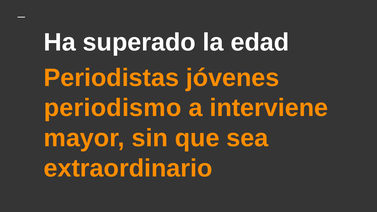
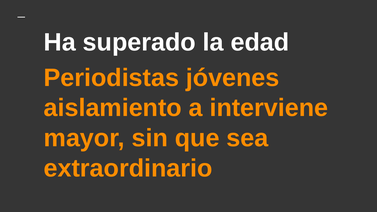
periodismo: periodismo -> aislamiento
